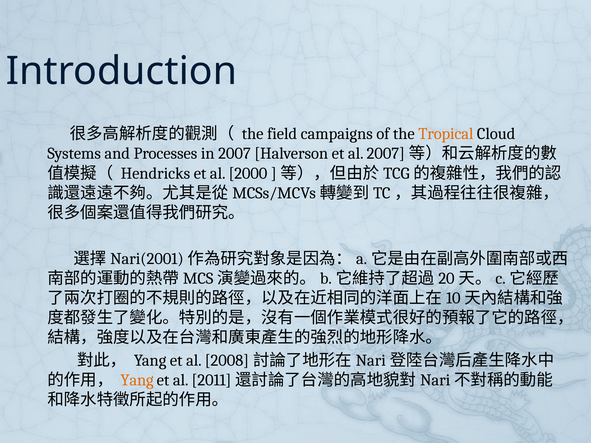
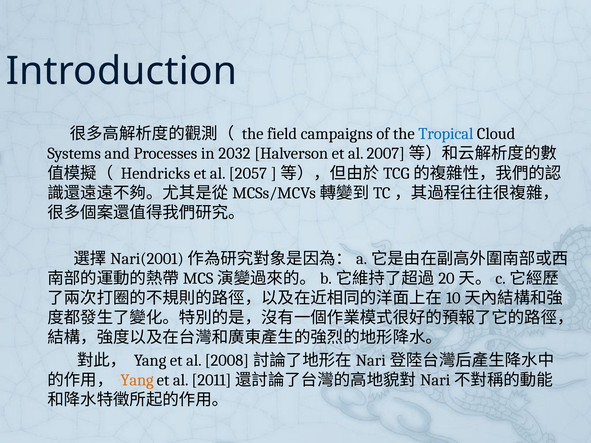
Tropical colour: orange -> blue
2007: 2007 -> 2032
2000: 2000 -> 2057
